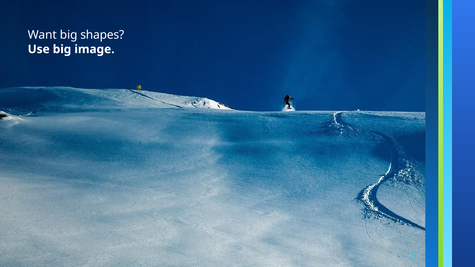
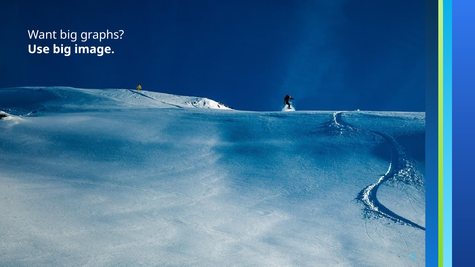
shapes: shapes -> graphs
